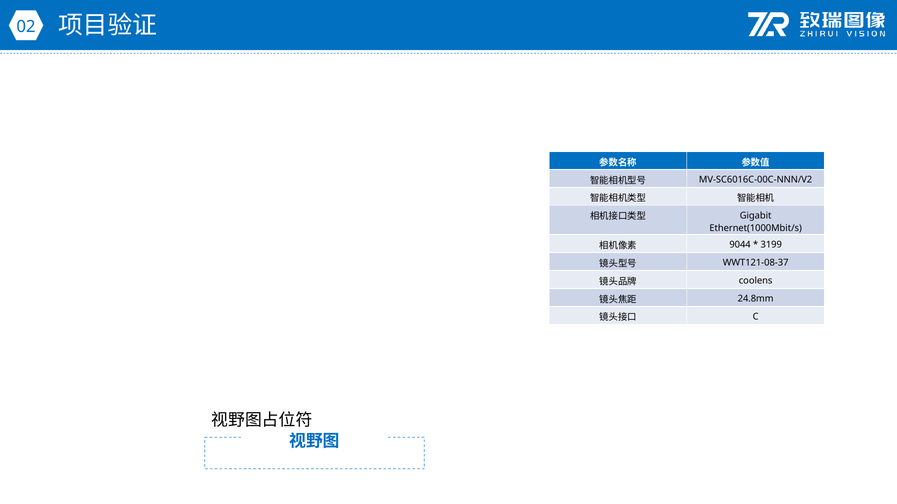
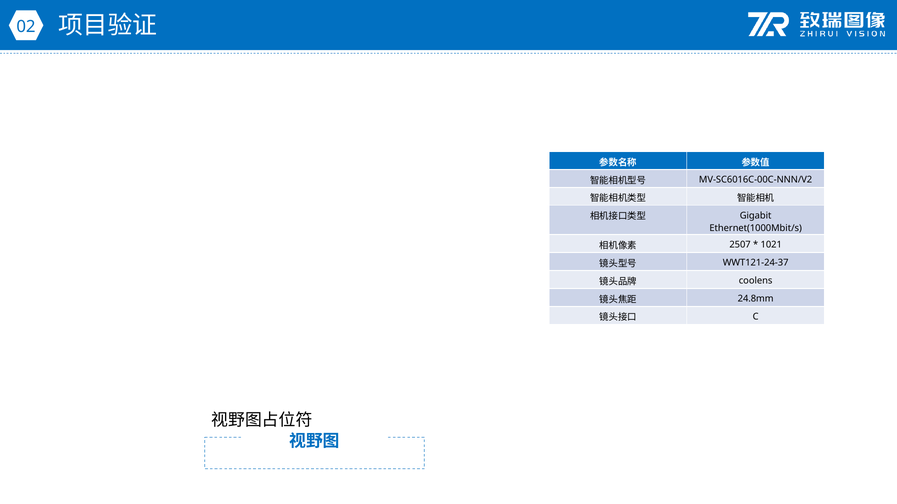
9044: 9044 -> 2507
3199: 3199 -> 1021
WWT121-08-37: WWT121-08-37 -> WWT121-24-37
